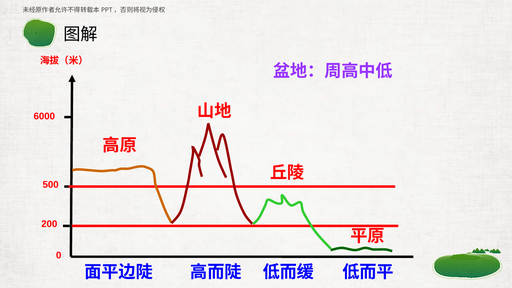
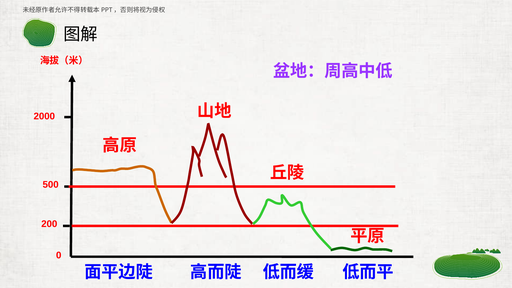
6000: 6000 -> 2000
